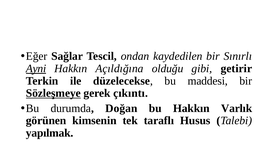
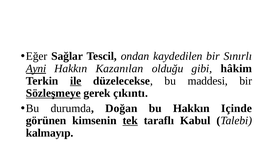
Açıldığına: Açıldığına -> Kazanılan
getirir: getirir -> hâkim
ile underline: none -> present
Varlık: Varlık -> Içinde
tek underline: none -> present
Husus: Husus -> Kabul
yapılmak: yapılmak -> kalmayıp
